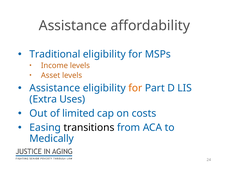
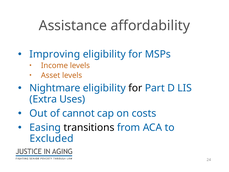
Traditional: Traditional -> Improving
Assistance at (55, 88): Assistance -> Nightmare
for at (135, 88) colour: orange -> black
limited: limited -> cannot
Medically: Medically -> Excluded
